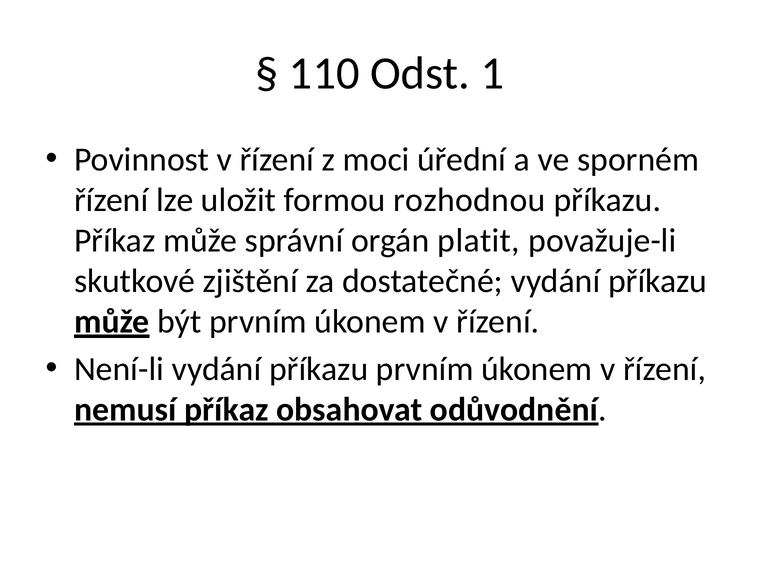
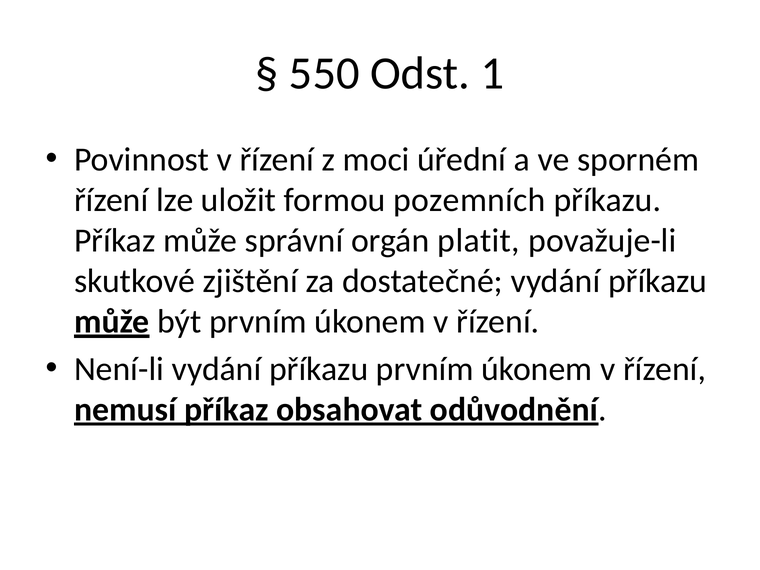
110: 110 -> 550
rozhodnou: rozhodnou -> pozemních
